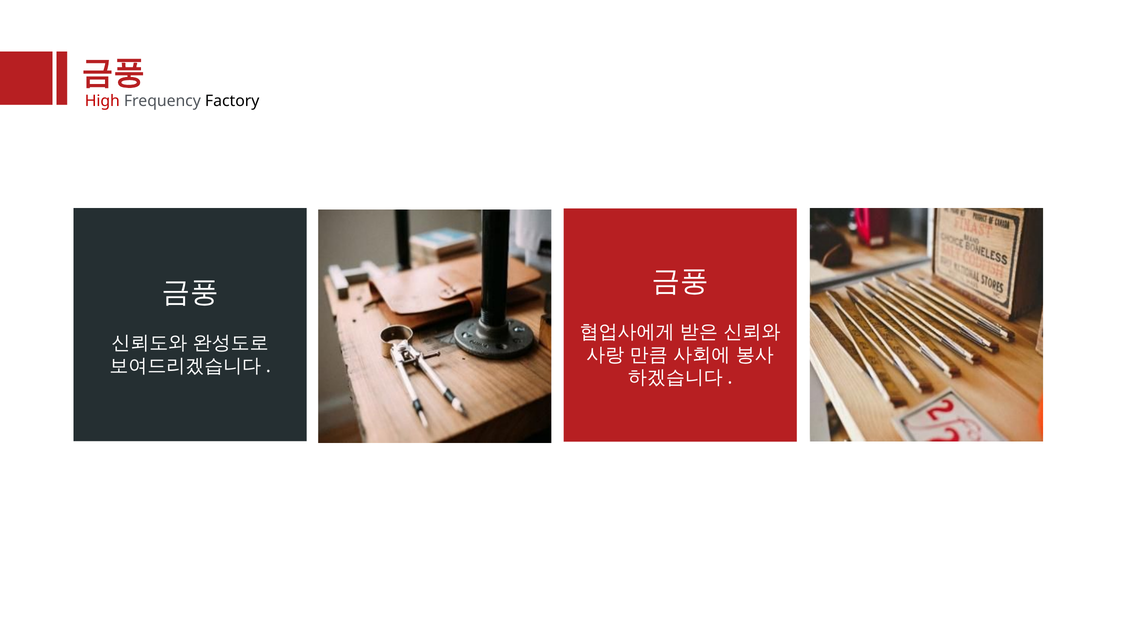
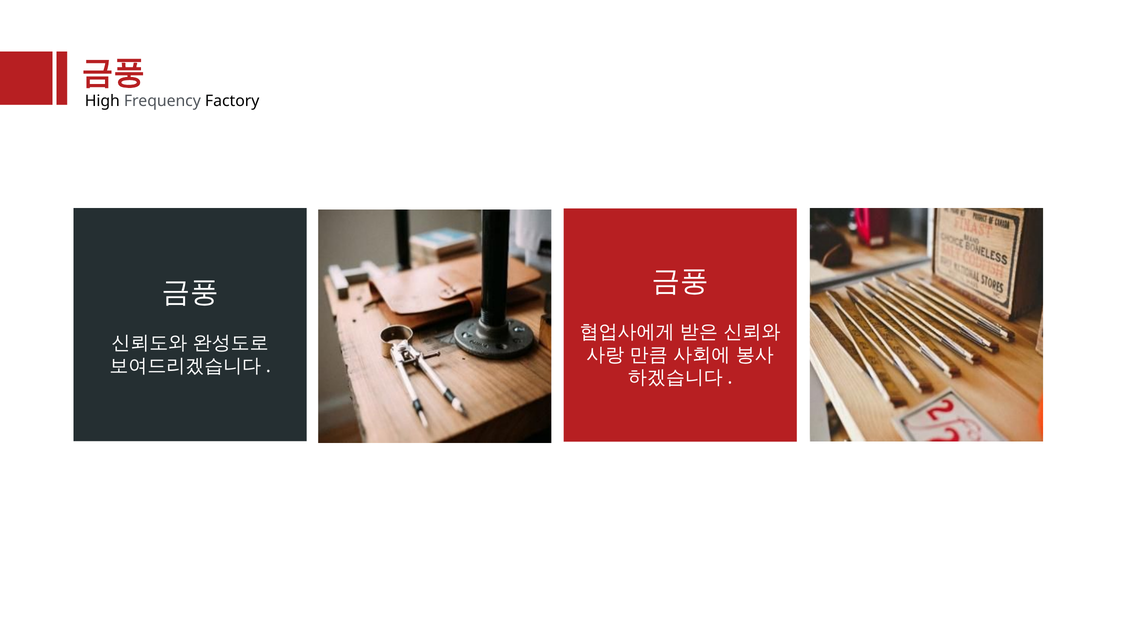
High colour: red -> black
